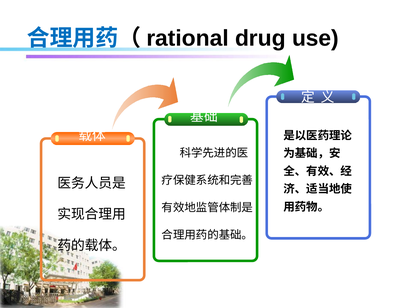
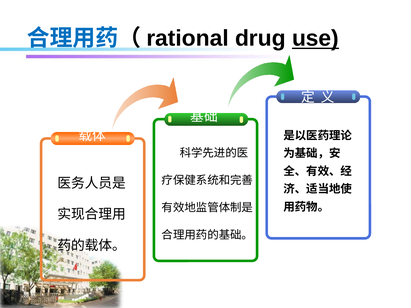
use underline: none -> present
